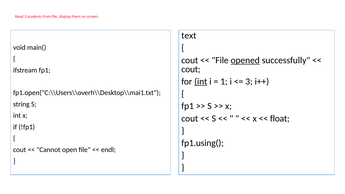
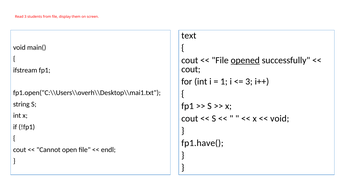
int at (201, 82) underline: present -> none
float at (280, 118): float -> void
fp1.using(: fp1.using( -> fp1.have(
